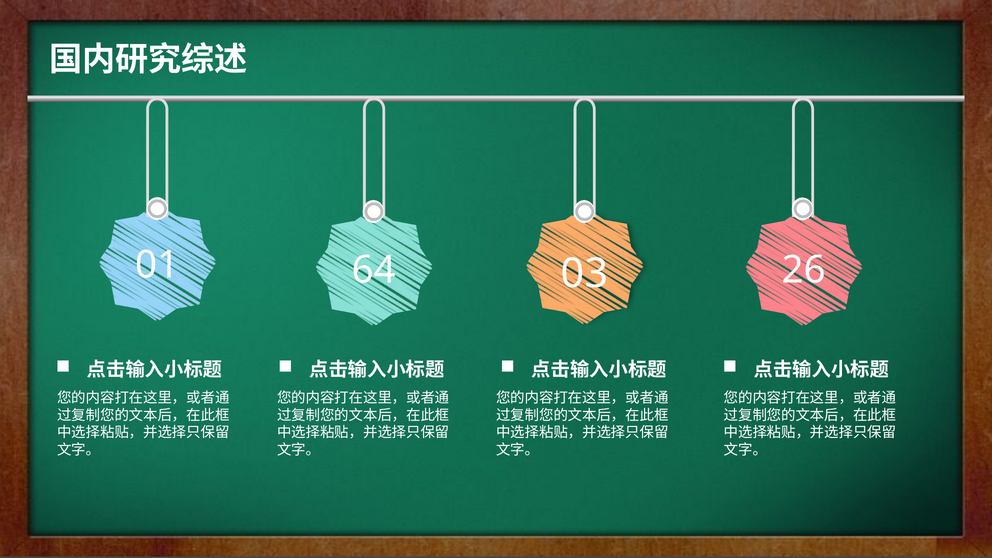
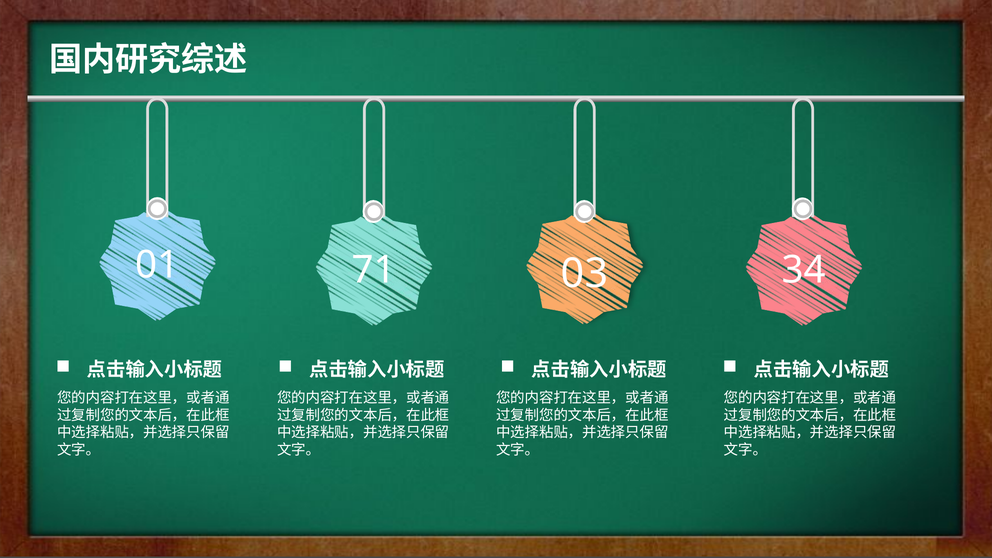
64: 64 -> 71
26: 26 -> 34
